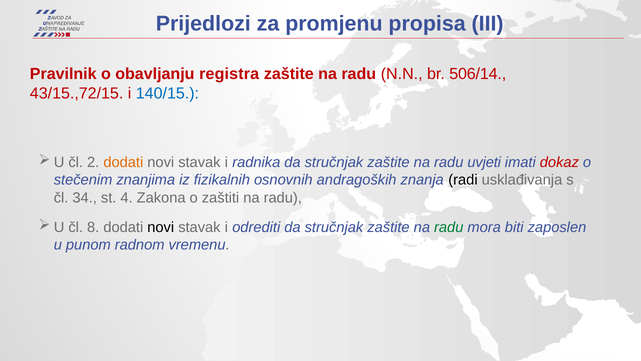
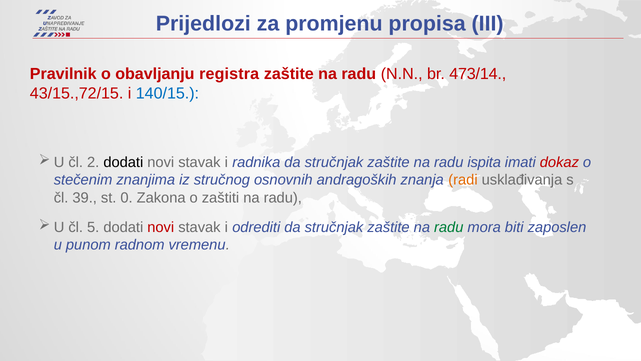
506/14: 506/14 -> 473/14
dodati at (123, 162) colour: orange -> black
uvjeti: uvjeti -> ispita
fizikalnih: fizikalnih -> stručnog
radi colour: black -> orange
34: 34 -> 39
4: 4 -> 0
8: 8 -> 5
novi at (161, 227) colour: black -> red
